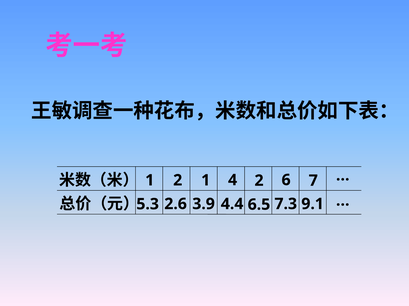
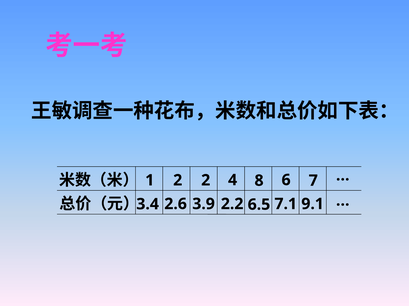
2 1: 1 -> 2
4 2: 2 -> 8
5.3: 5.3 -> 3.4
4.4: 4.4 -> 2.2
7.3: 7.3 -> 7.1
